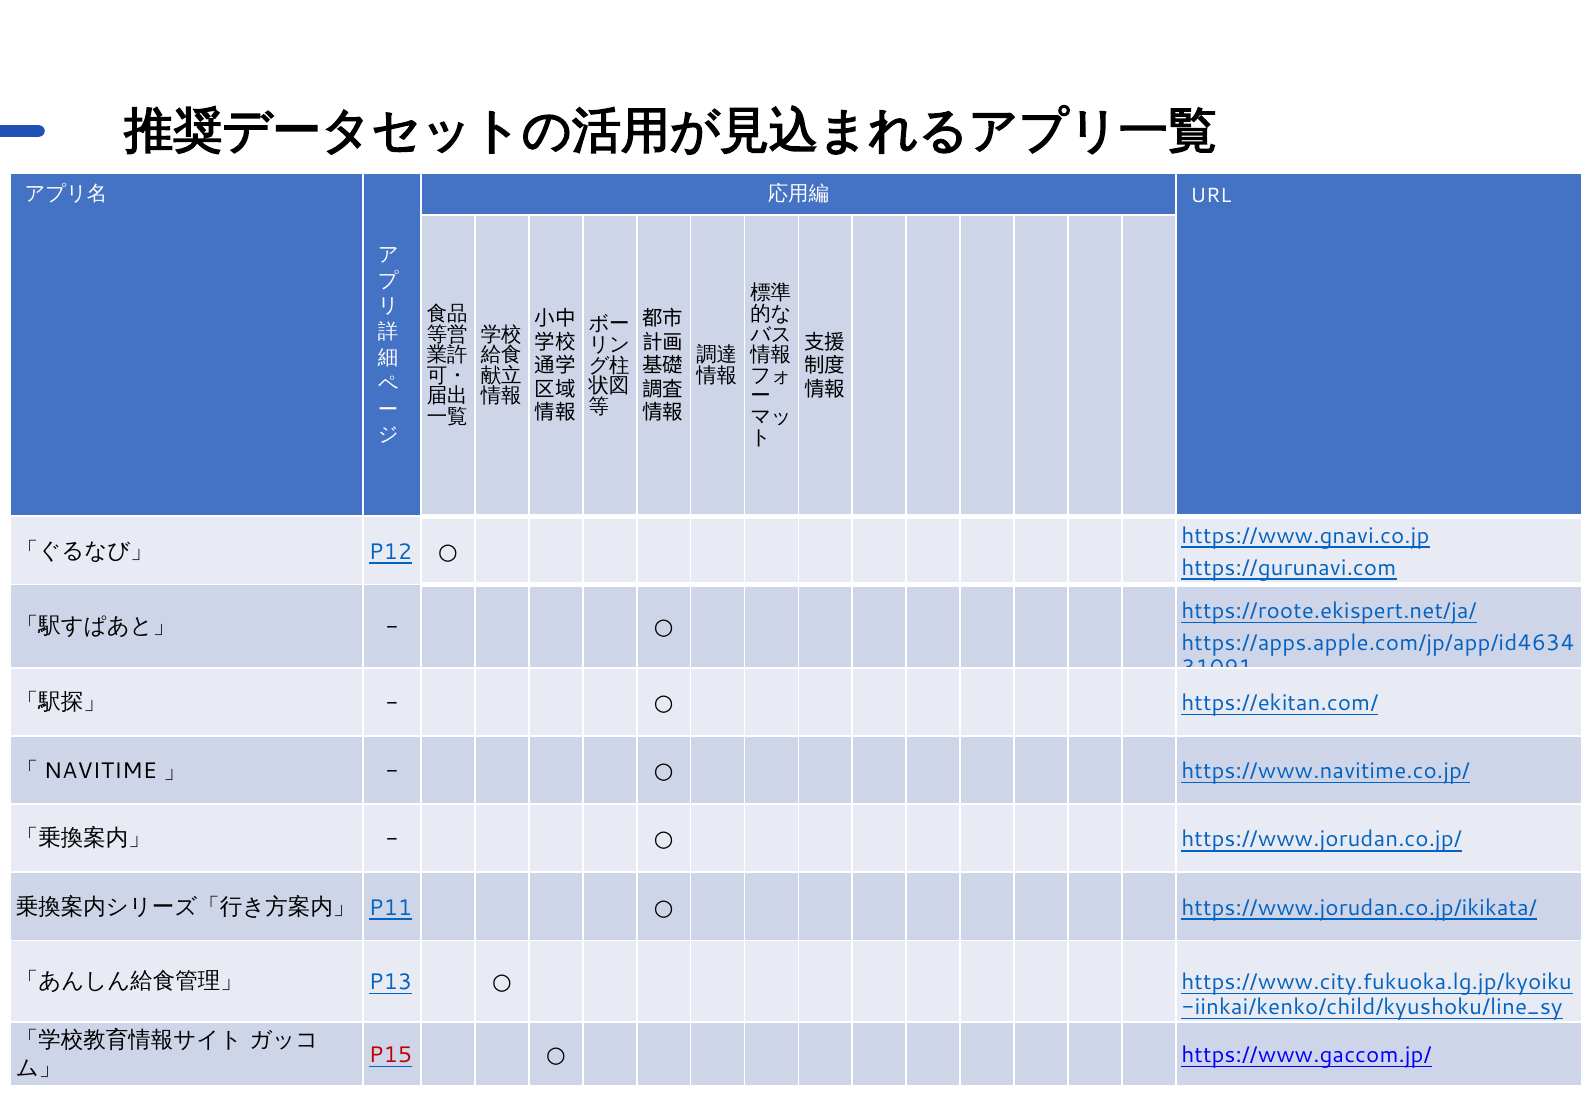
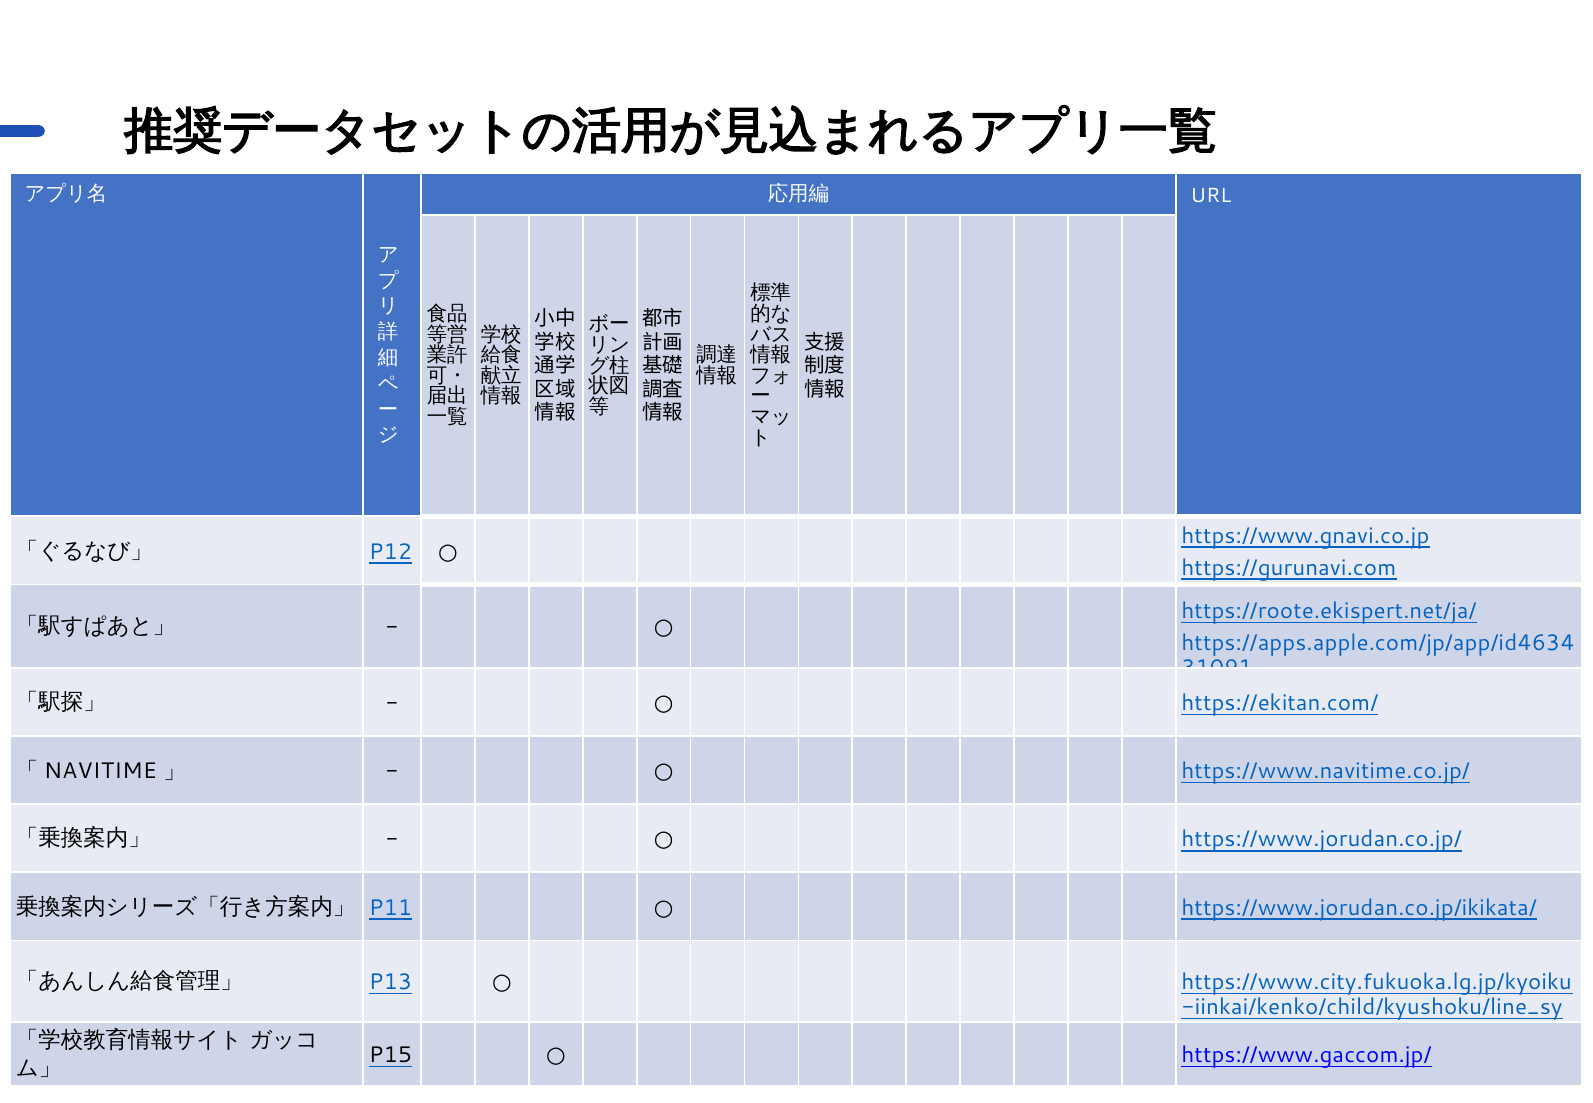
P15 colour: red -> black
